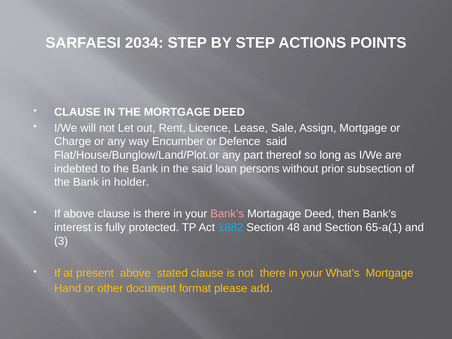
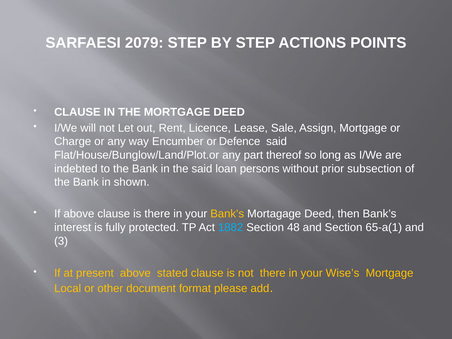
2034: 2034 -> 2079
holder: holder -> shown
Bank’s at (227, 214) colour: pink -> yellow
What’s: What’s -> Wise’s
Hand: Hand -> Local
